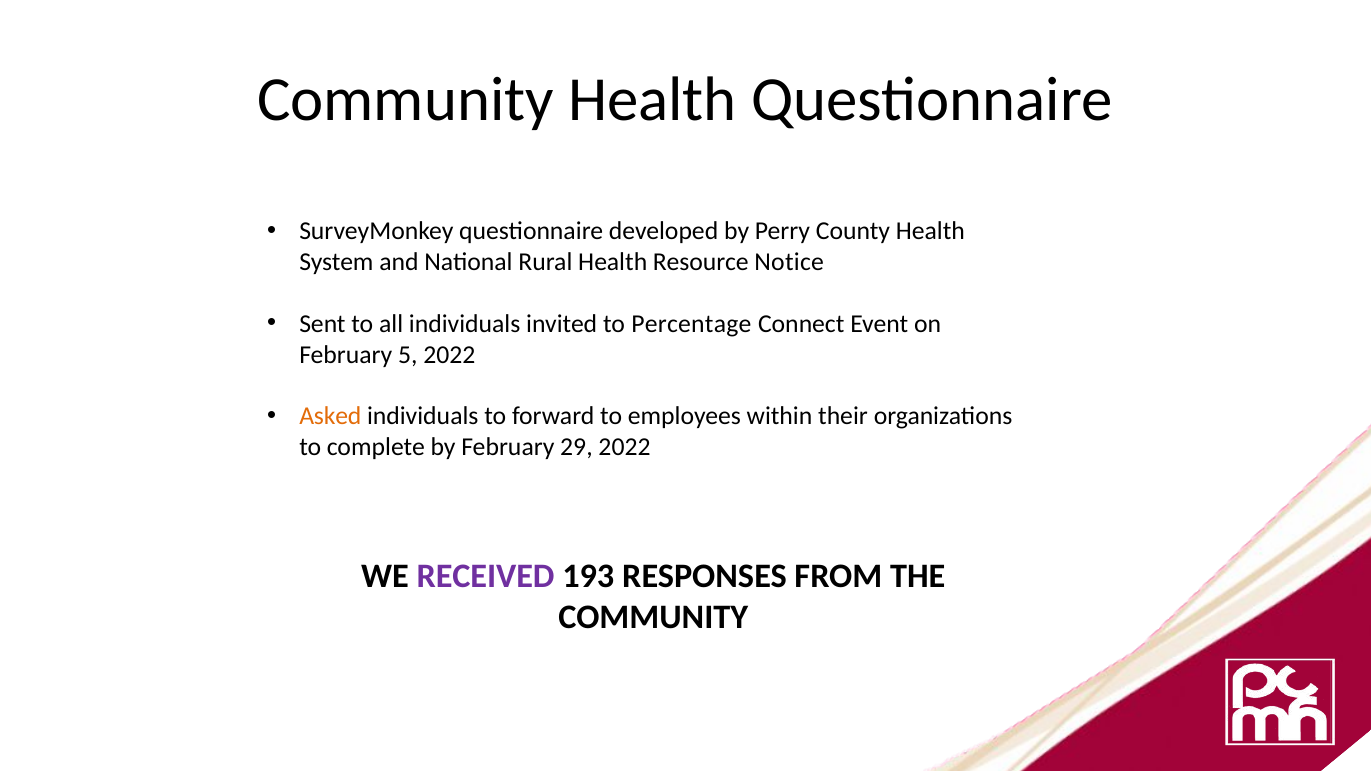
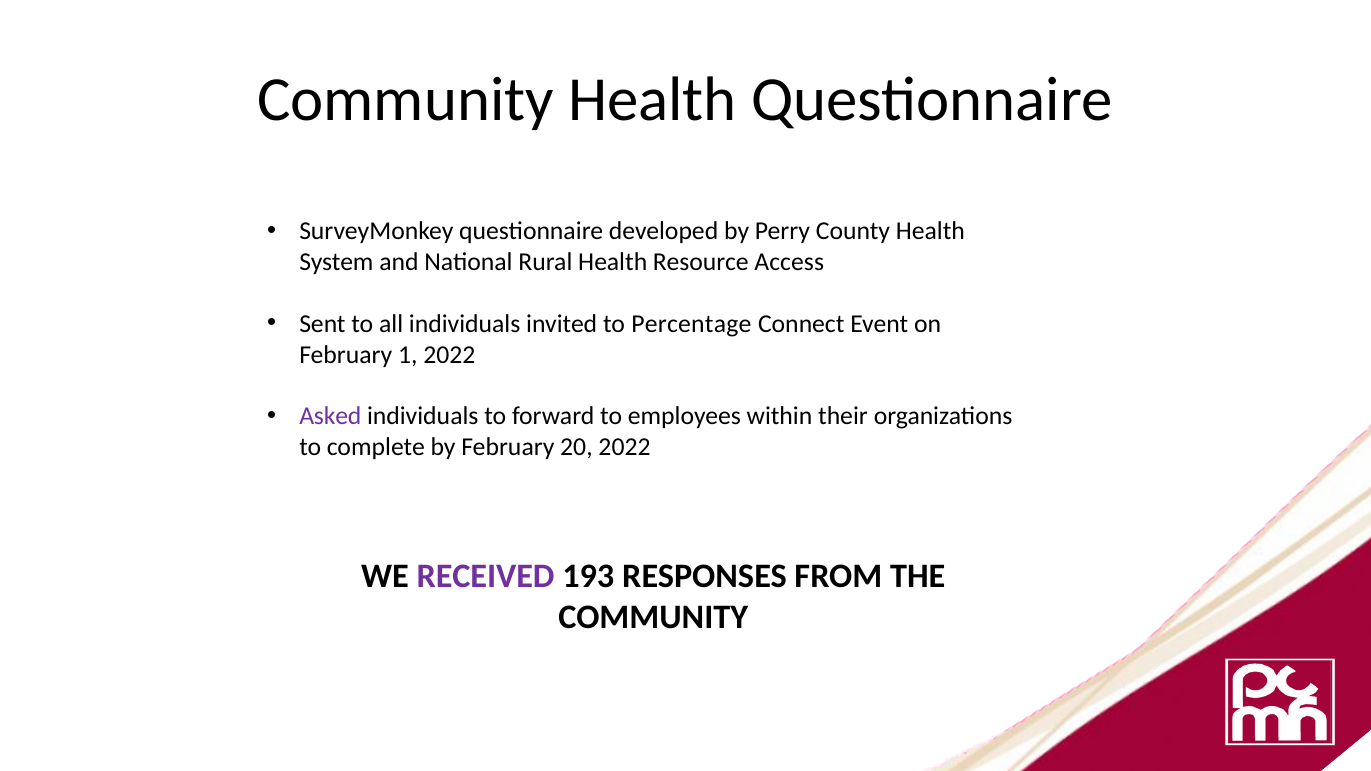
Notice: Notice -> Access
5: 5 -> 1
Asked colour: orange -> purple
29: 29 -> 20
